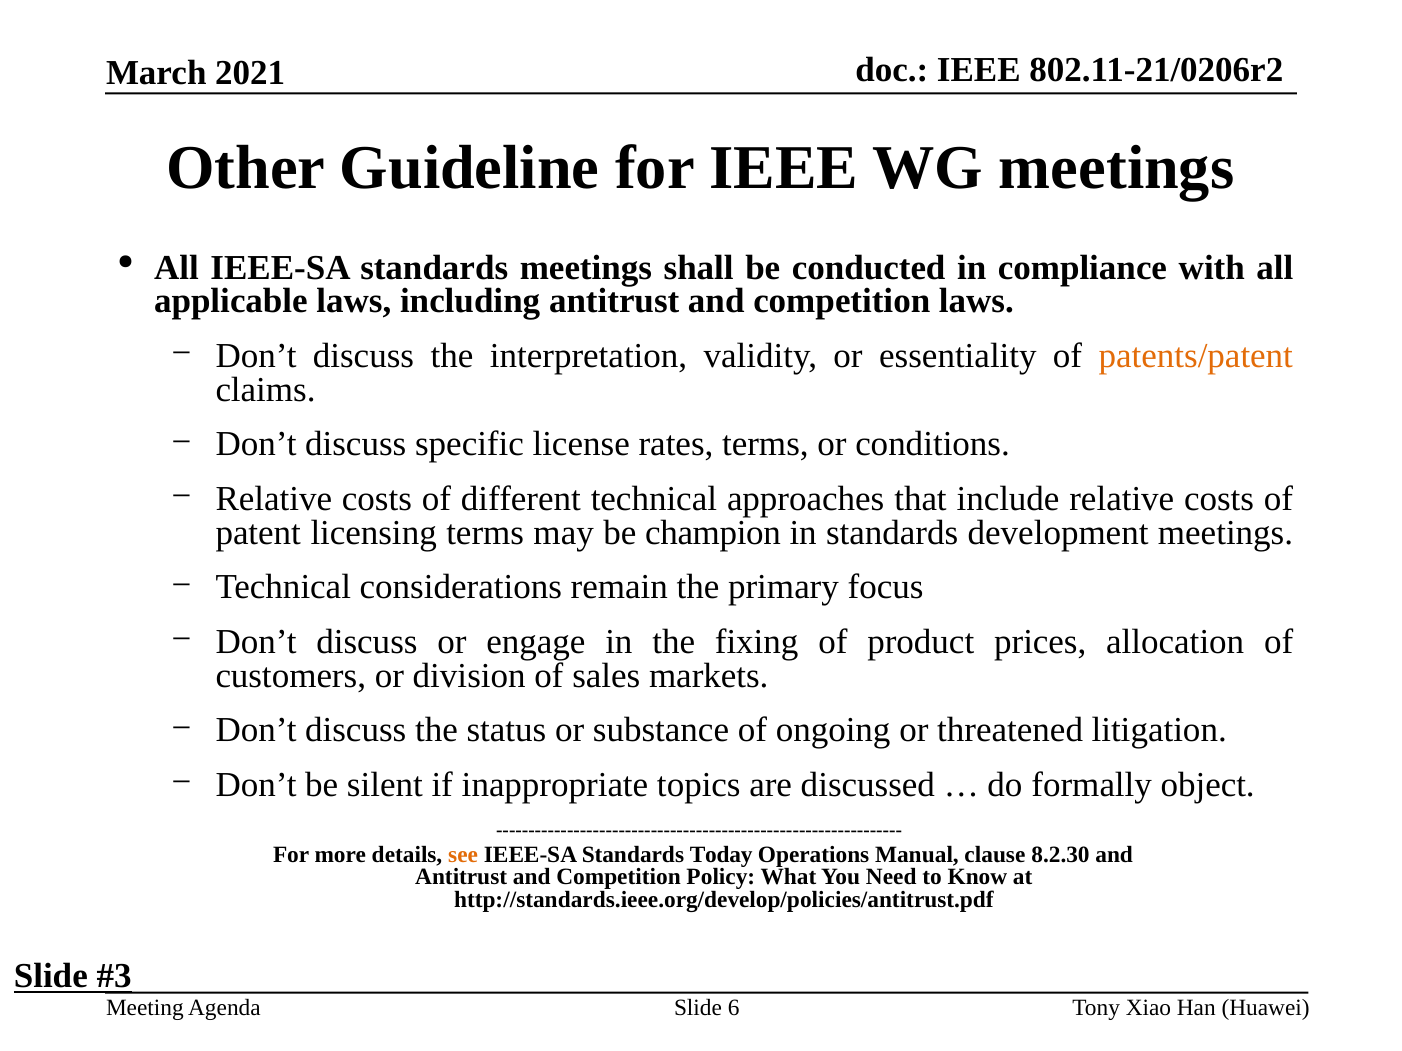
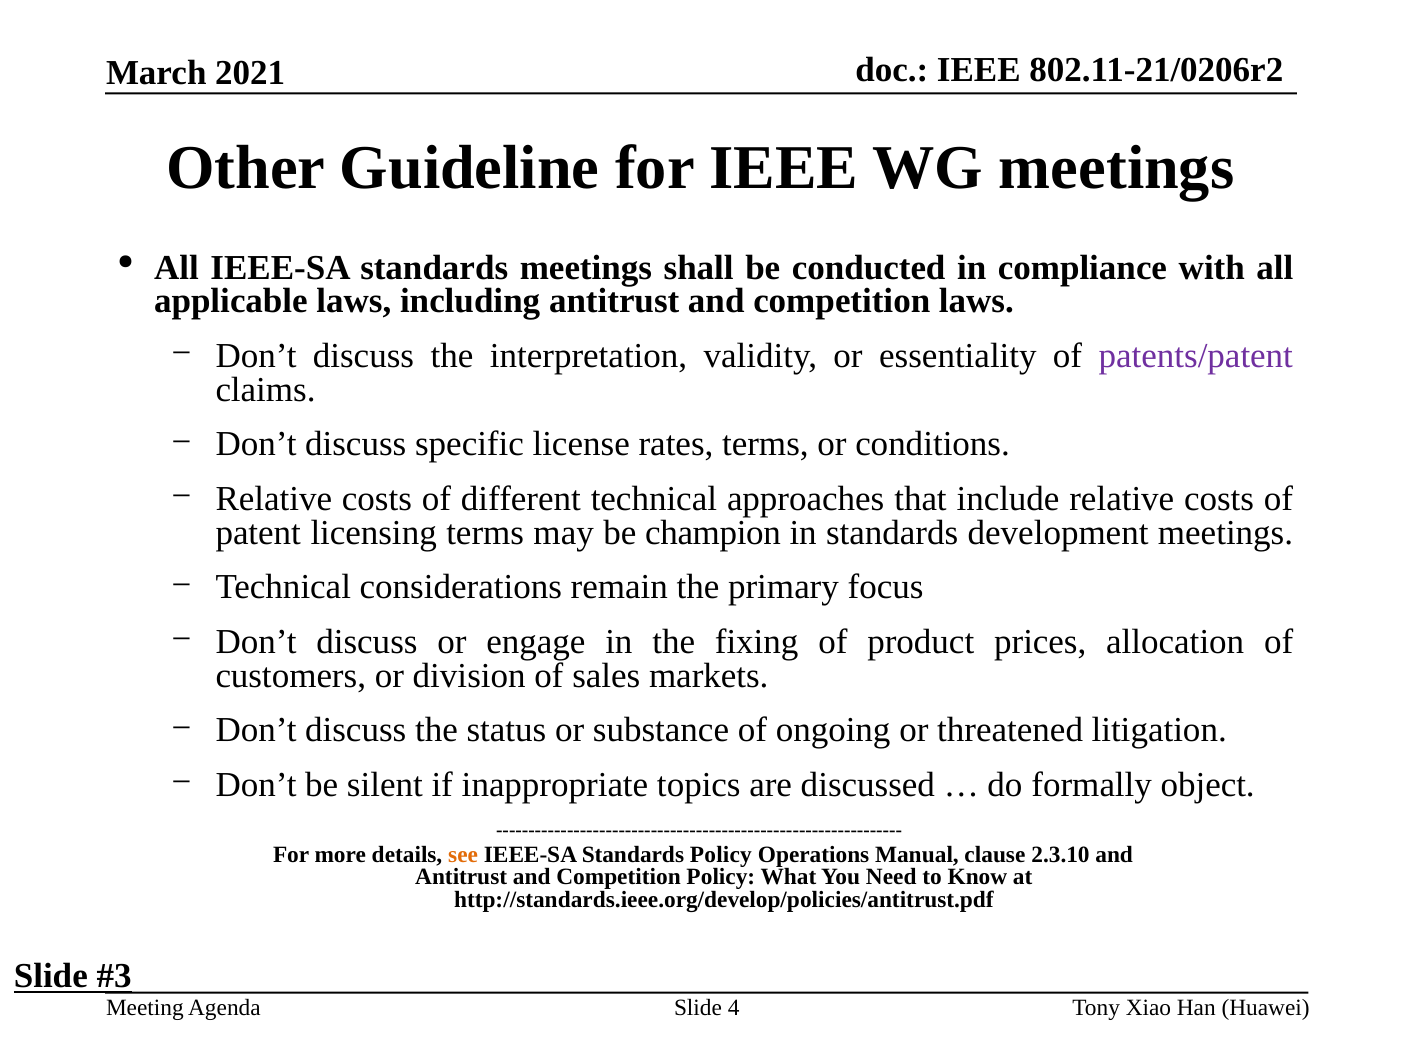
patents/patent colour: orange -> purple
Standards Today: Today -> Policy
8.2.30: 8.2.30 -> 2.3.10
6: 6 -> 4
